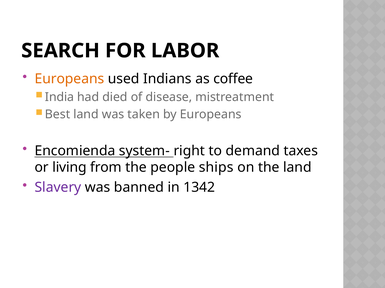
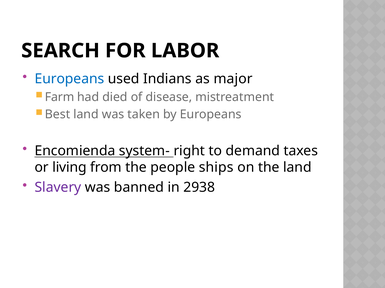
Europeans at (69, 79) colour: orange -> blue
coffee: coffee -> major
India: India -> Farm
1342: 1342 -> 2938
